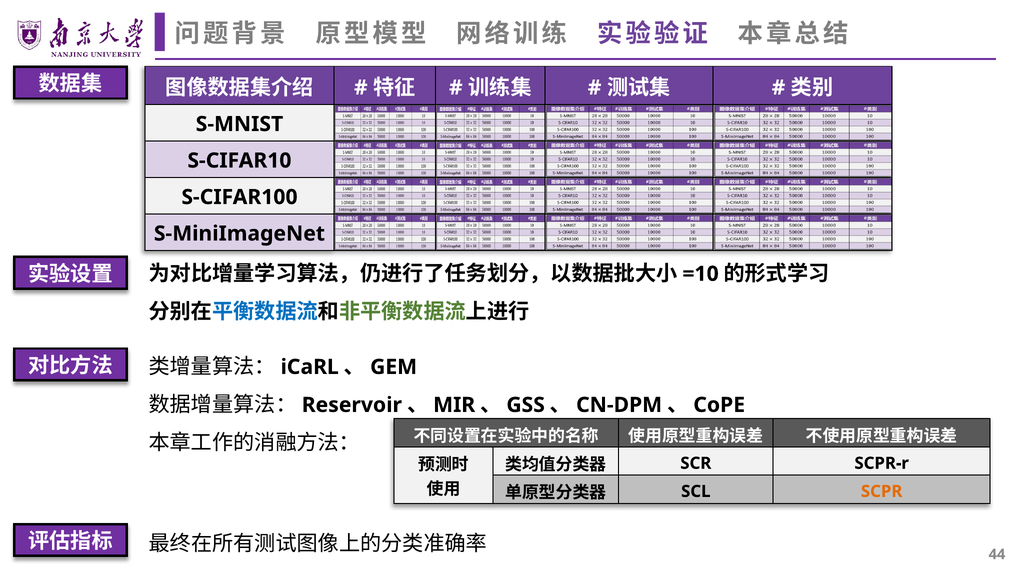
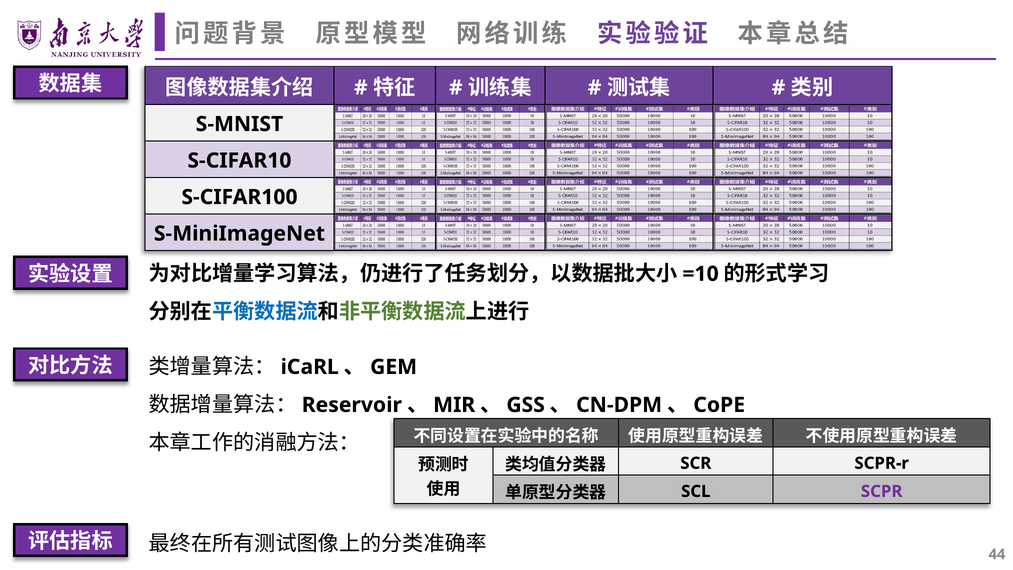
SCPR colour: orange -> purple
